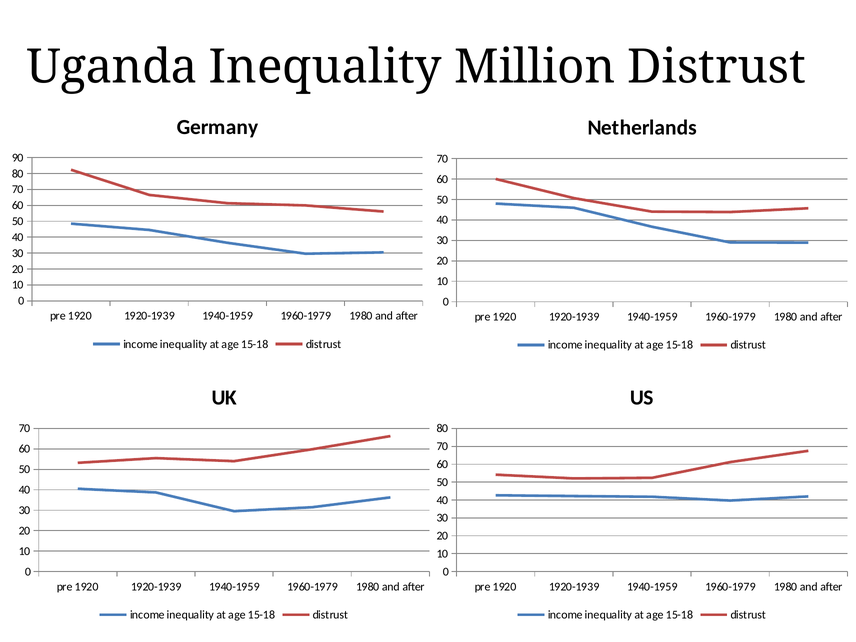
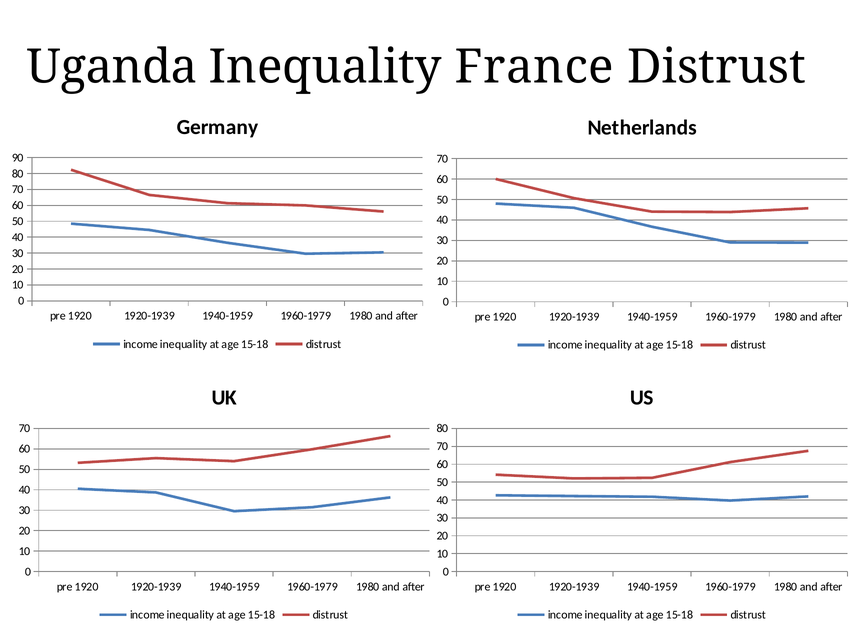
Million: Million -> France
